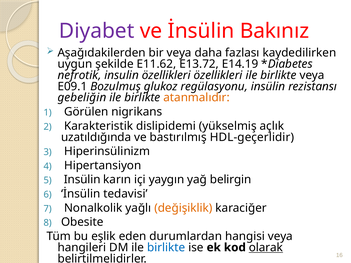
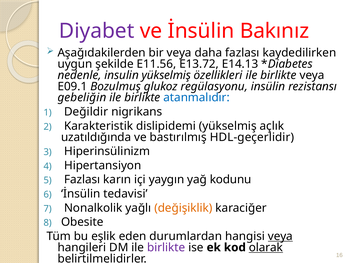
E11.62: E11.62 -> E11.56
E14.19: E14.19 -> E14.13
nefrotik: nefrotik -> nedenle
insulin özellikleri: özellikleri -> yükselmiş
atanmalıdır colour: orange -> blue
Görülen: Görülen -> Değildir
Insülin at (82, 180): Insülin -> Fazlası
belirgin: belirgin -> kodunu
veya at (280, 236) underline: none -> present
birlikte at (166, 248) colour: blue -> purple
